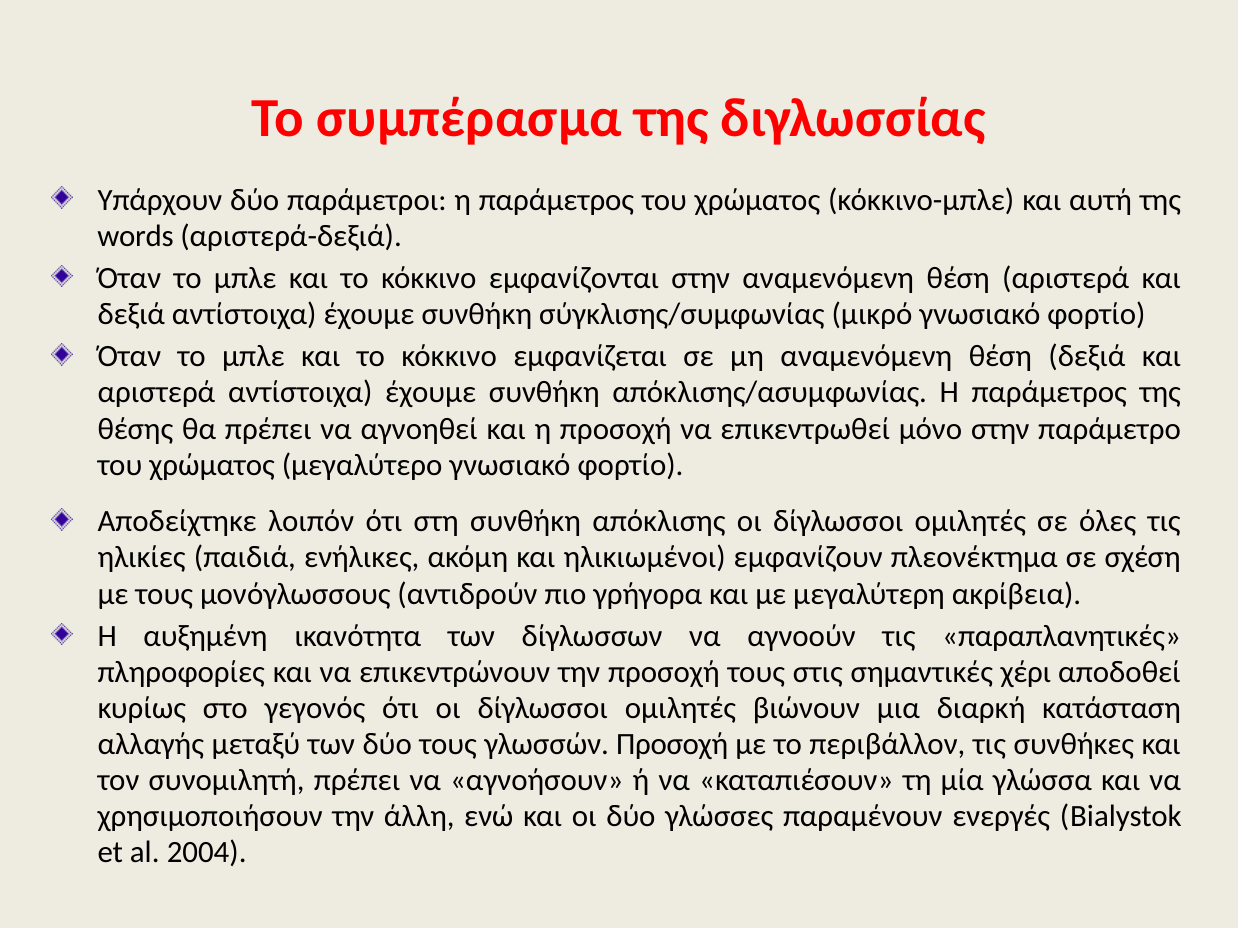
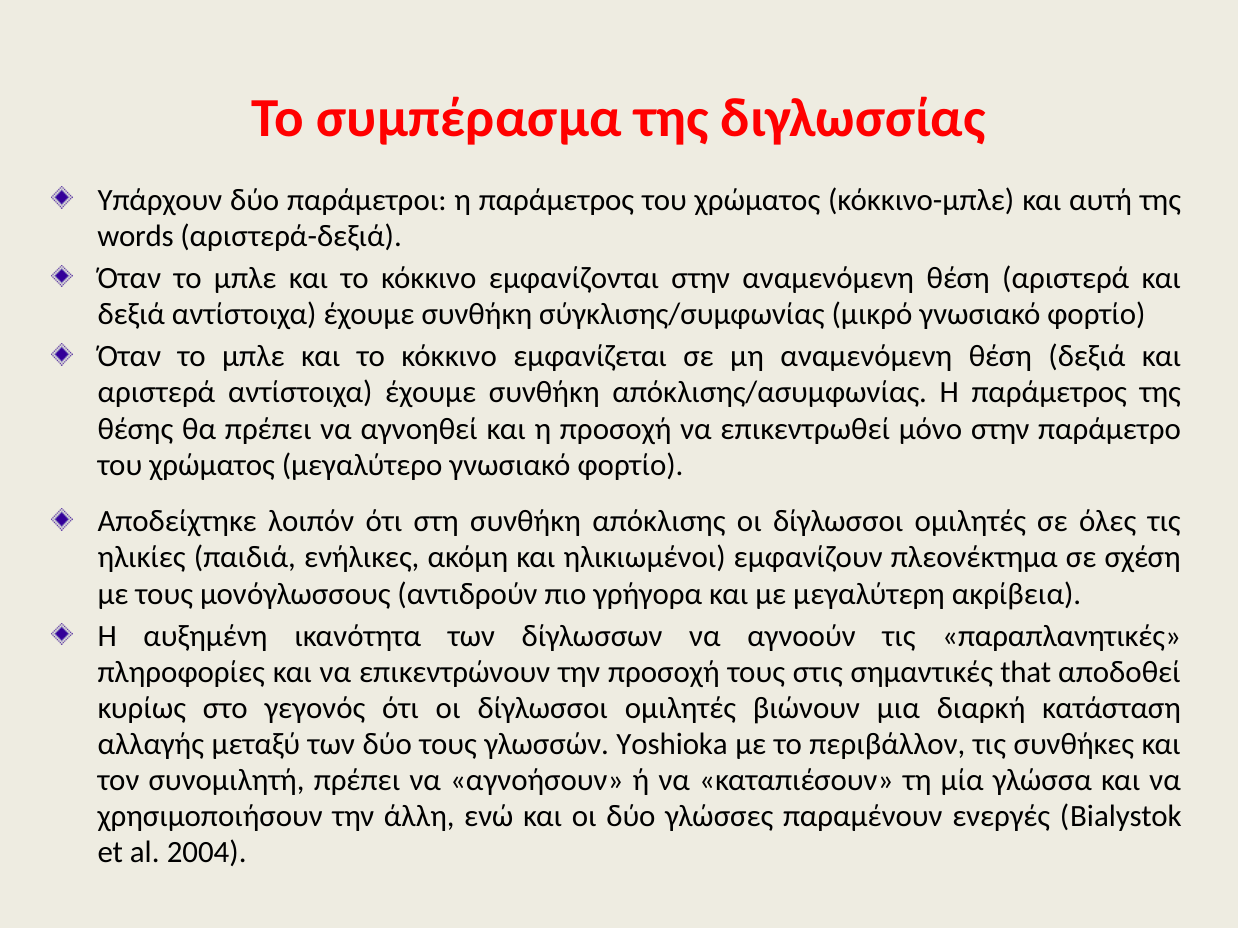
χέρι: χέρι -> that
γλωσσών Προσοχή: Προσοχή -> Yoshioka
